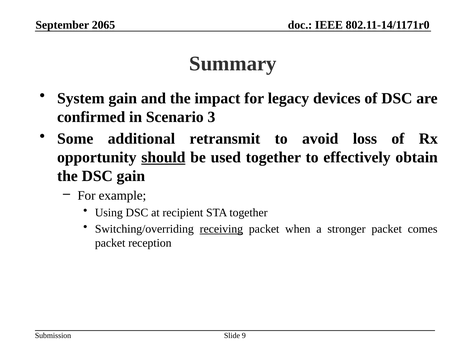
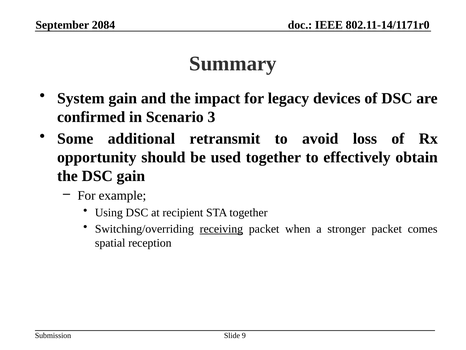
2065: 2065 -> 2084
should underline: present -> none
packet at (110, 243): packet -> spatial
